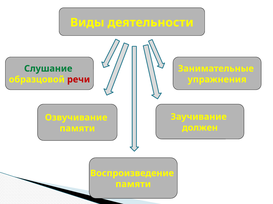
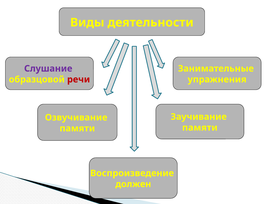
Слушание colour: green -> purple
должен at (200, 128): должен -> памяти
памяти at (133, 185): памяти -> должен
